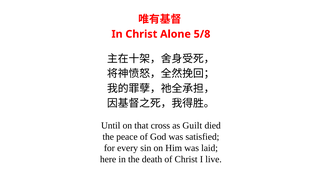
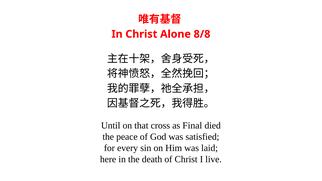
5/8: 5/8 -> 8/8
Guilt: Guilt -> Final
